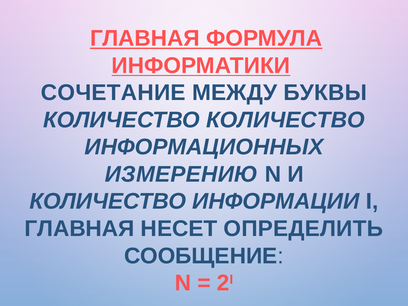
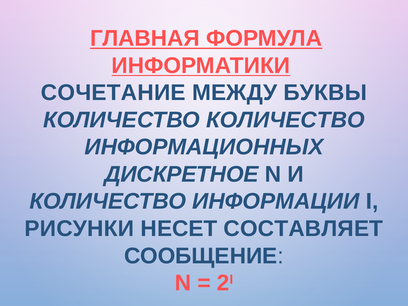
ИЗМЕРЕНИЮ: ИЗМЕРЕНИЮ -> ДИСКРЕТНОЕ
ГЛАВНАЯ at (80, 229): ГЛАВНАЯ -> РИСУНКИ
ОПРЕДЕЛИТЬ: ОПРЕДЕЛИТЬ -> СОСТАВЛЯЕТ
